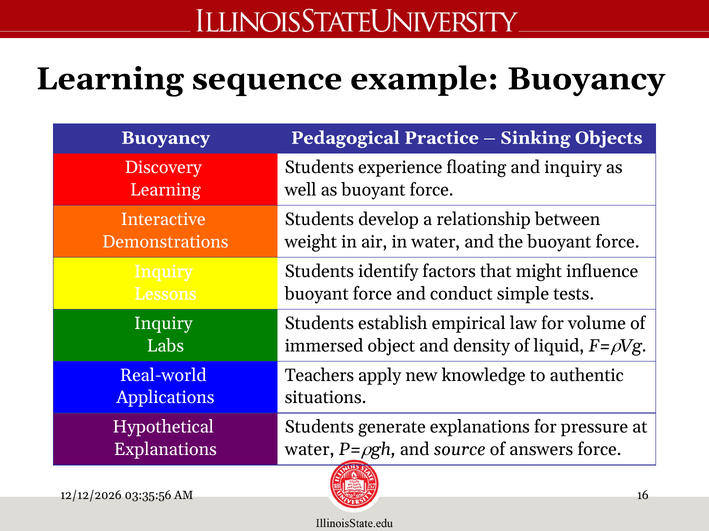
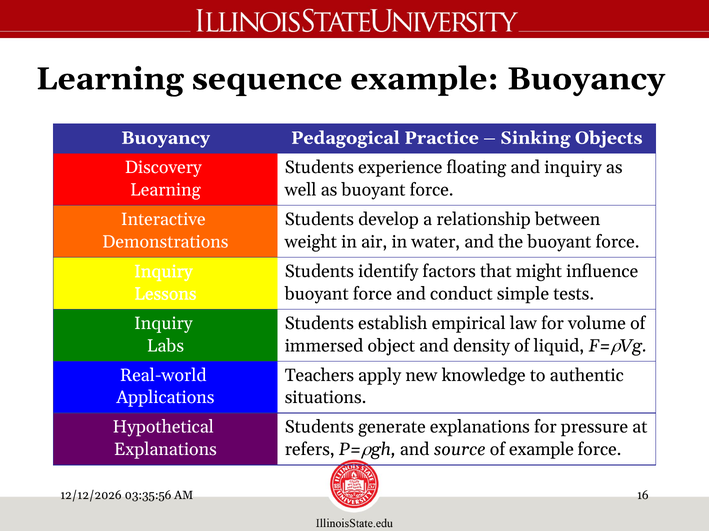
water at (310, 450): water -> refers
of answers: answers -> example
